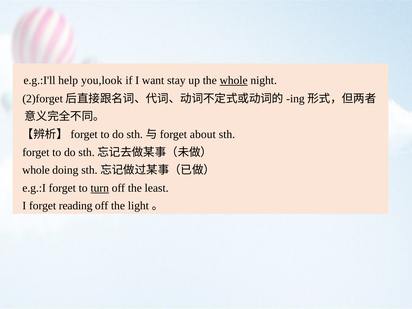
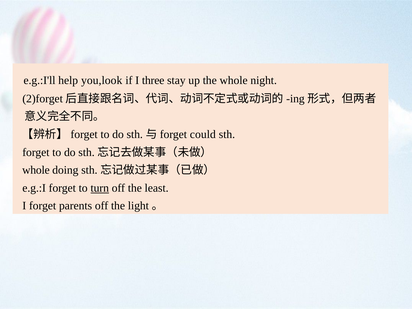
want: want -> three
whole at (234, 80) underline: present -> none
about: about -> could
reading: reading -> parents
